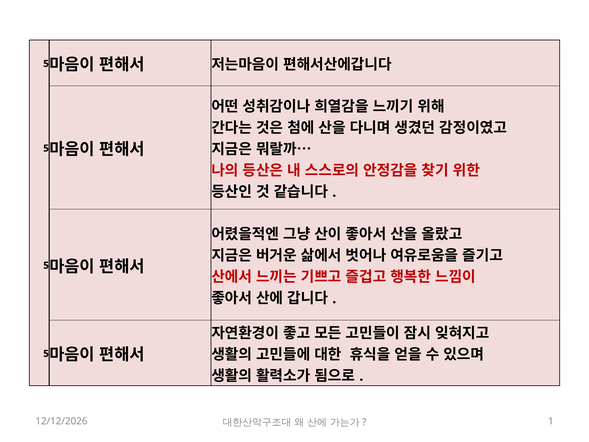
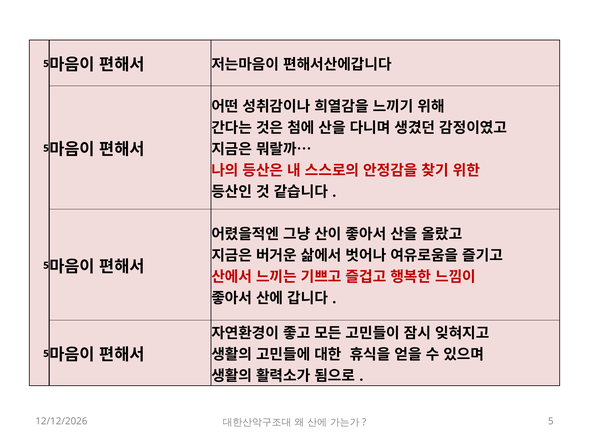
1 at (551, 421): 1 -> 5
